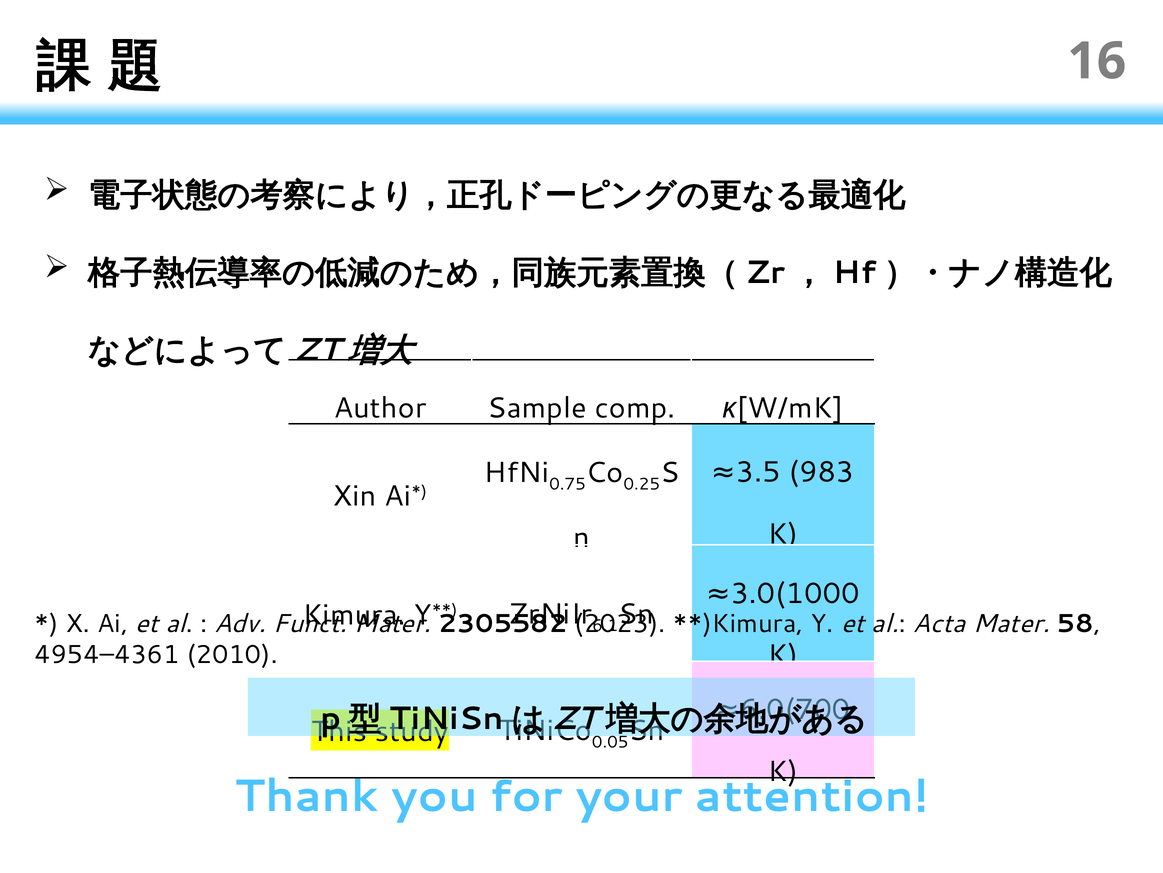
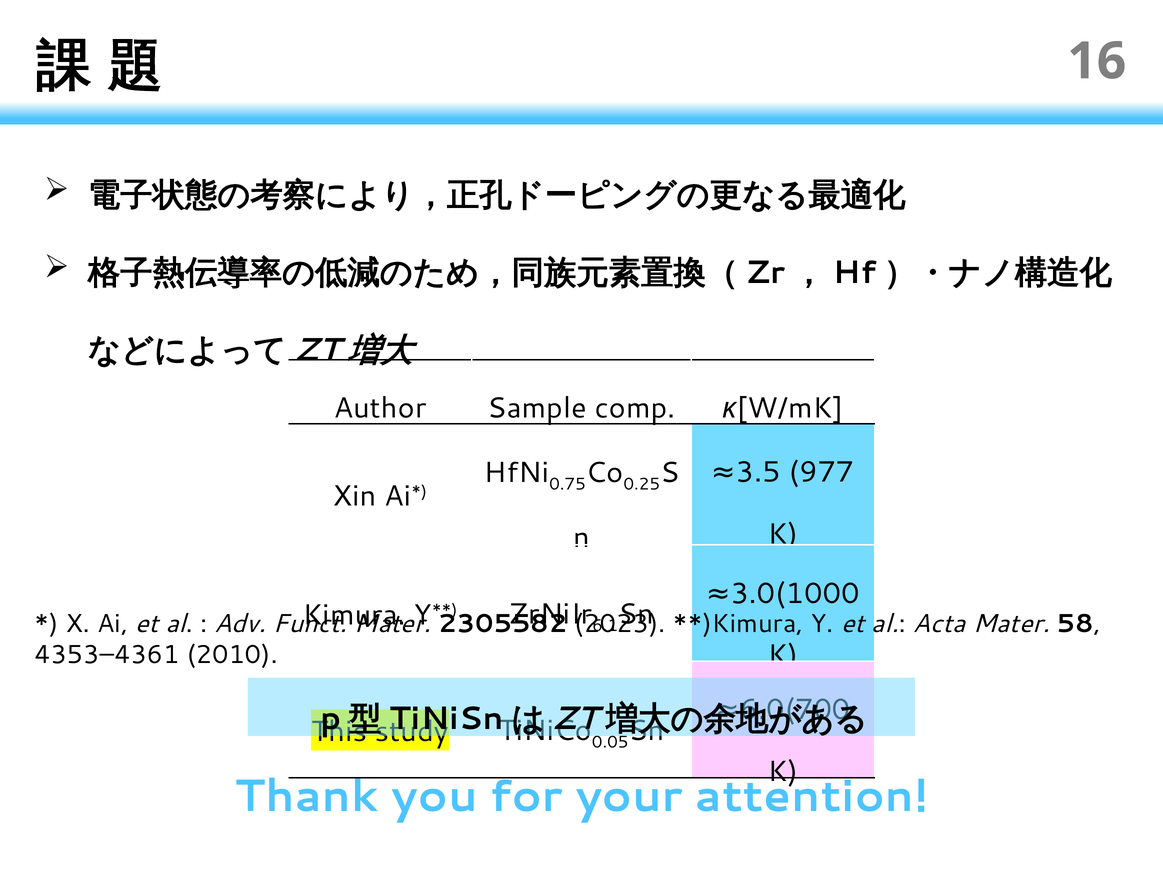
983: 983 -> 977
4954–4361: 4954–4361 -> 4353–4361
